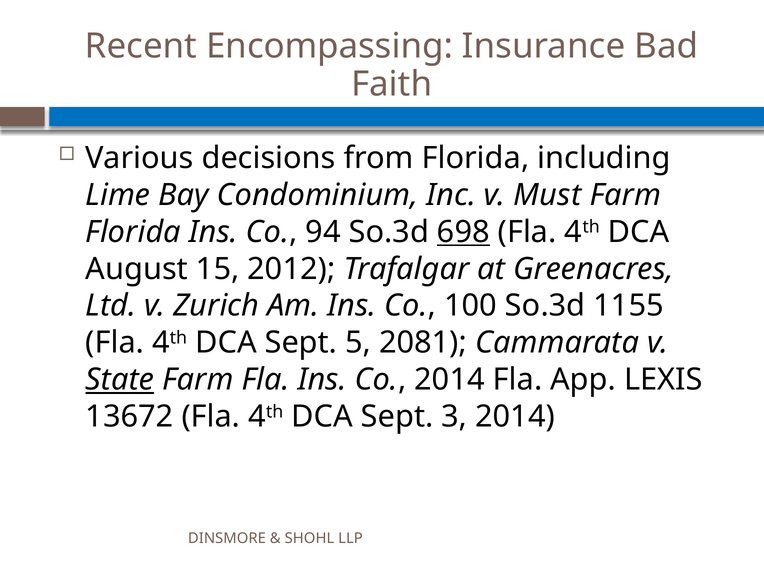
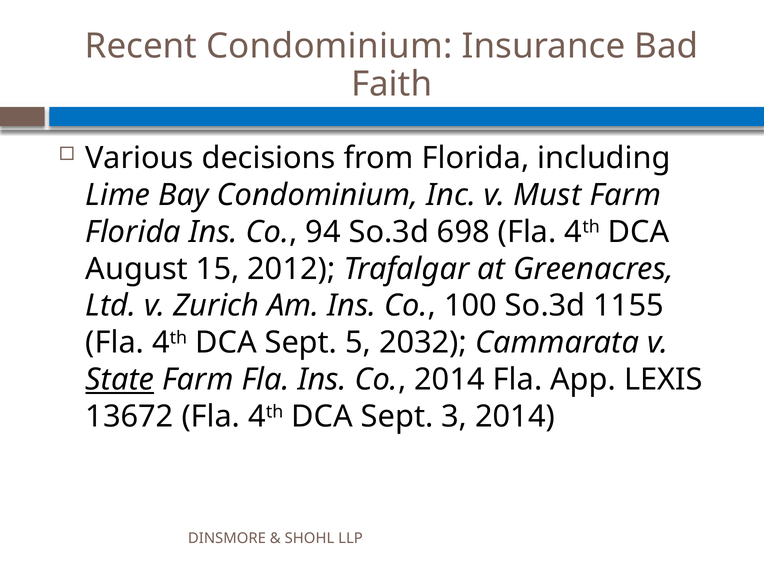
Recent Encompassing: Encompassing -> Condominium
698 underline: present -> none
2081: 2081 -> 2032
